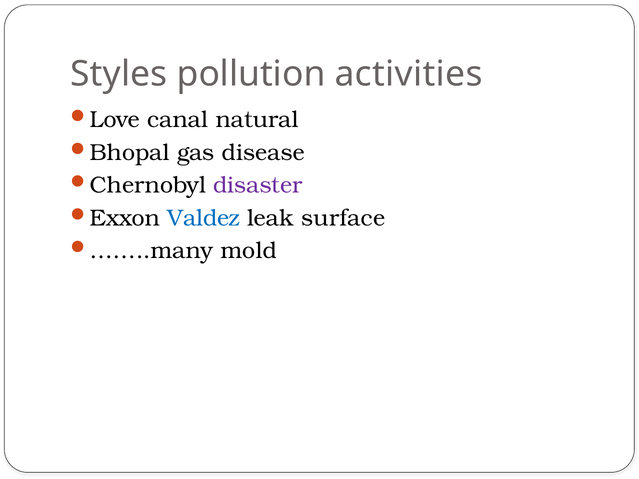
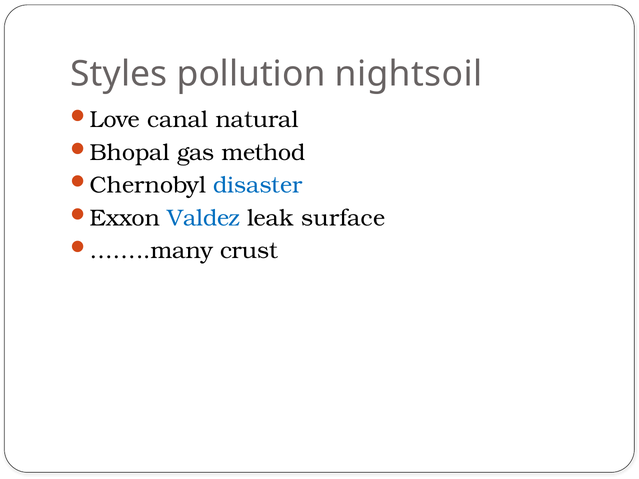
activities: activities -> nightsoil
disease: disease -> method
disaster colour: purple -> blue
mold: mold -> crust
